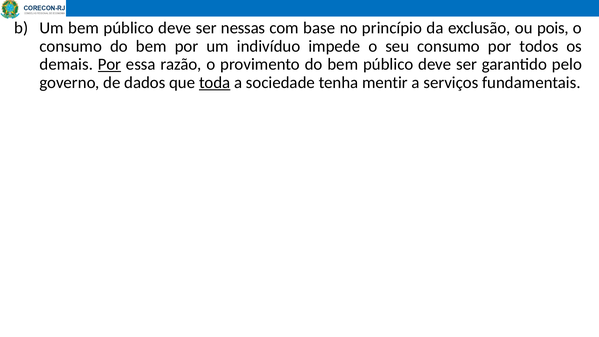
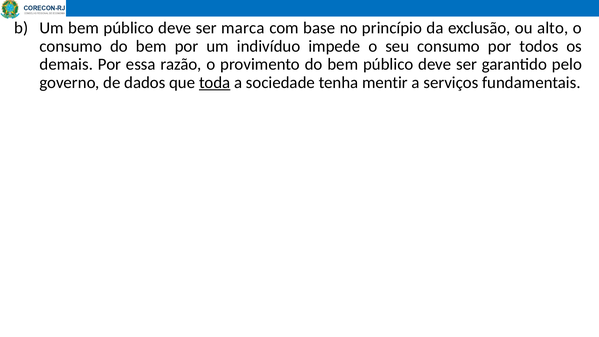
nessas: nessas -> marca
pois: pois -> alto
Por at (109, 64) underline: present -> none
